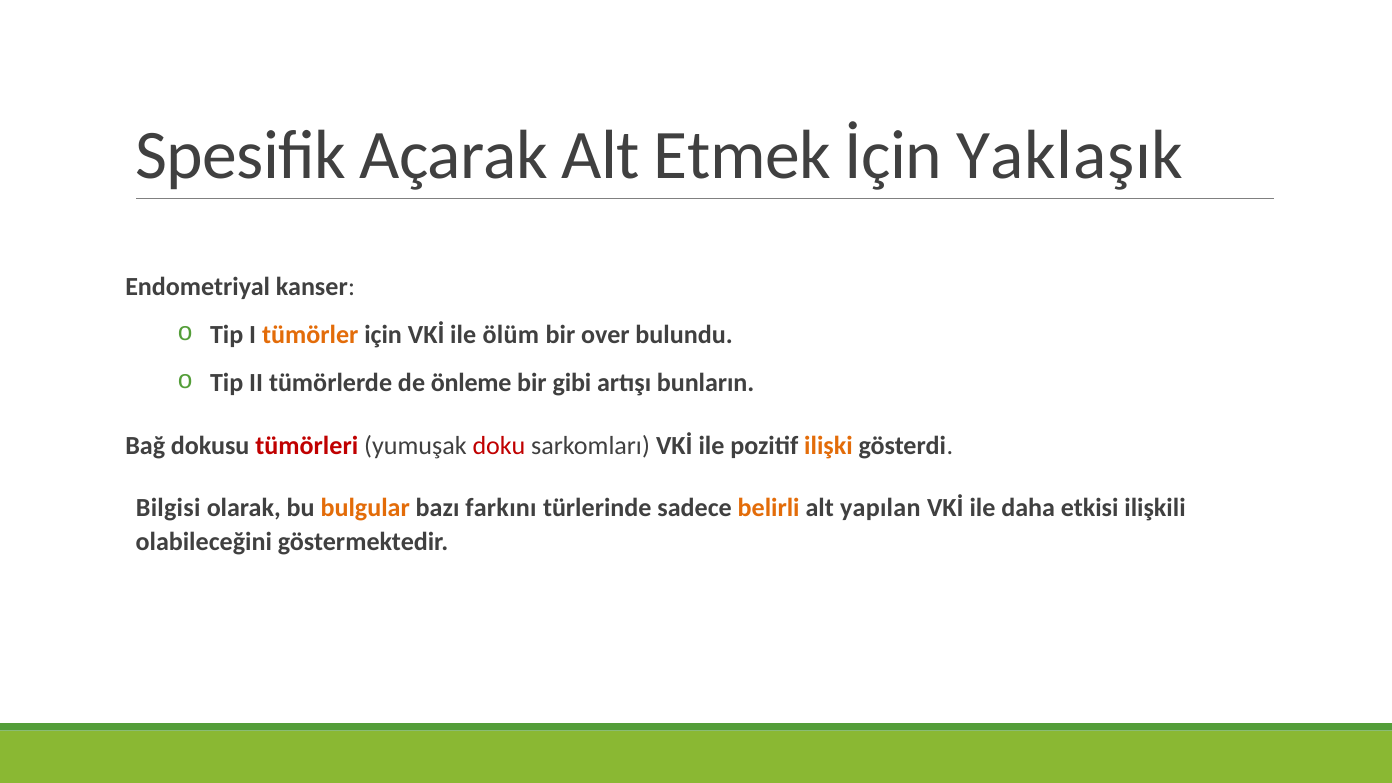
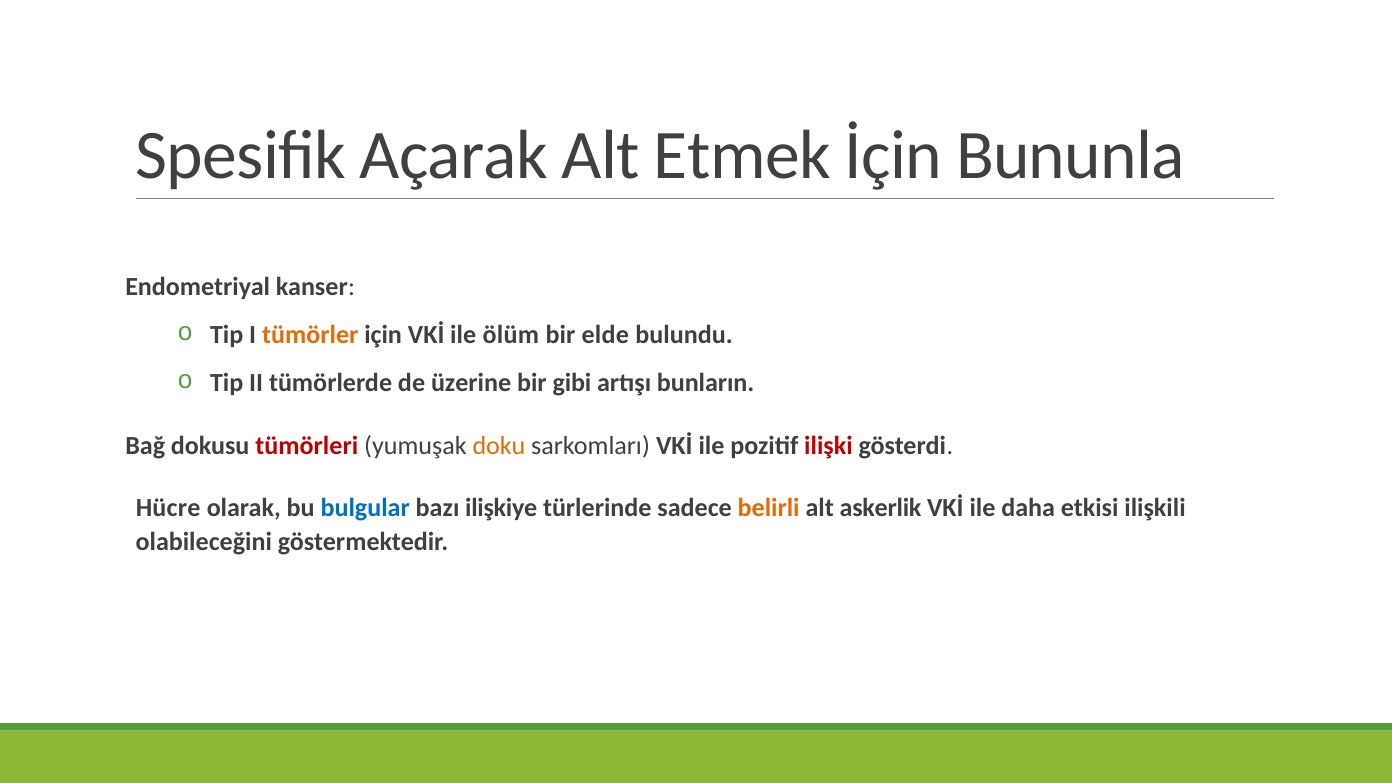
Yaklaşık: Yaklaşık -> Bununla
over: over -> elde
önleme: önleme -> üzerine
doku colour: red -> orange
ilişki colour: orange -> red
Bilgisi: Bilgisi -> Hücre
bulgular colour: orange -> blue
farkını: farkını -> ilişkiye
yapılan: yapılan -> askerlik
